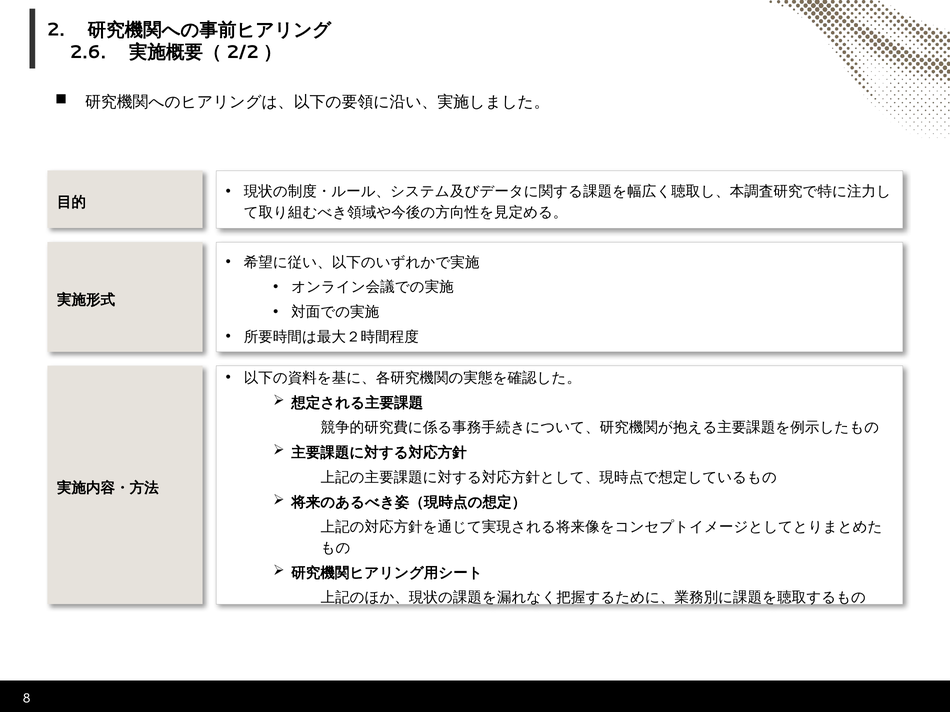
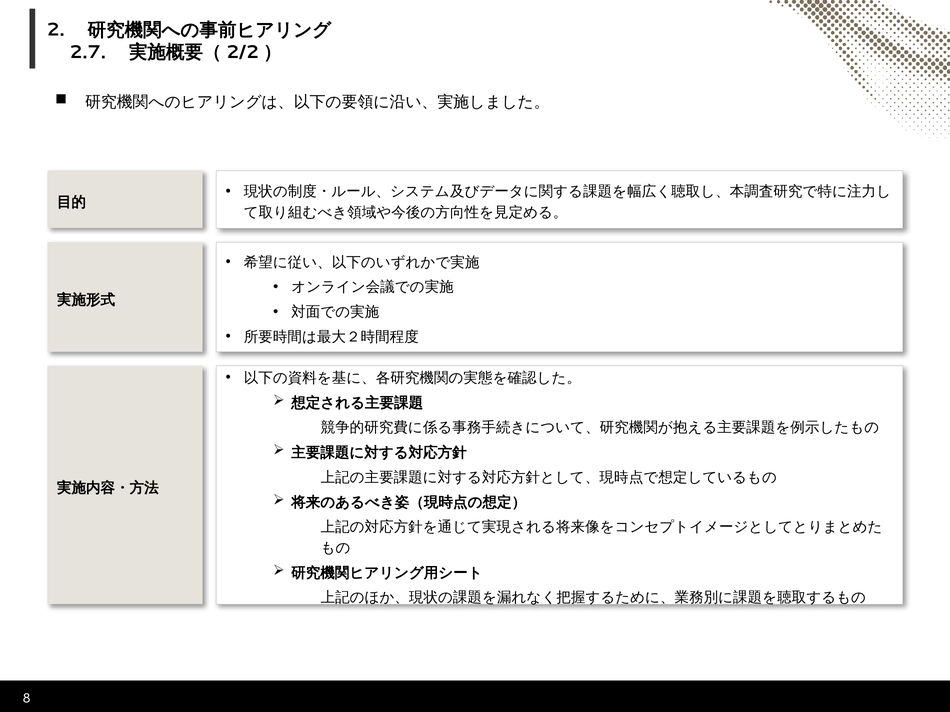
2.6: 2.6 -> 2.7
